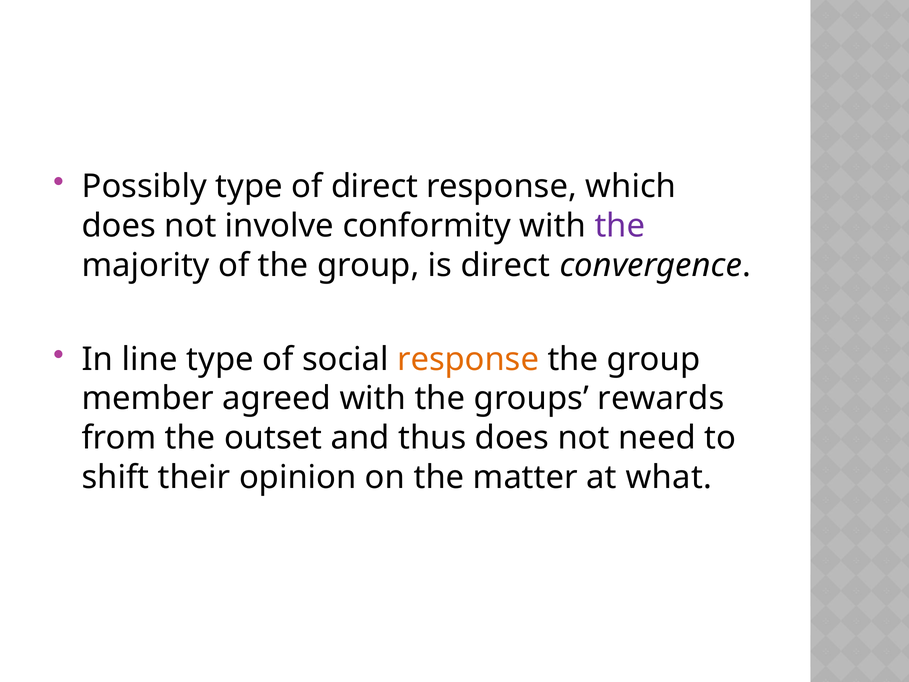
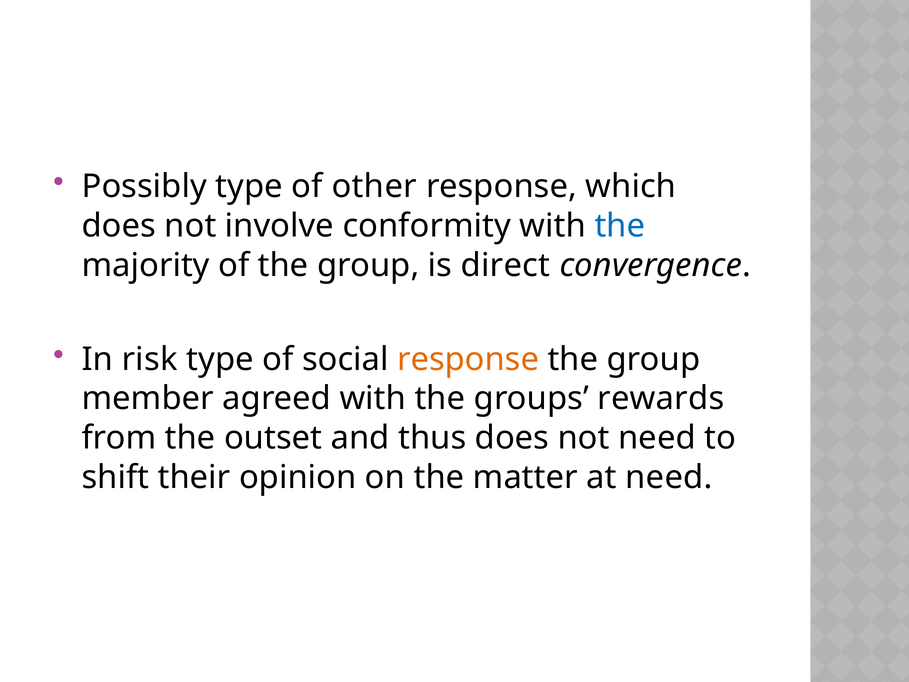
of direct: direct -> other
the at (620, 226) colour: purple -> blue
line: line -> risk
at what: what -> need
